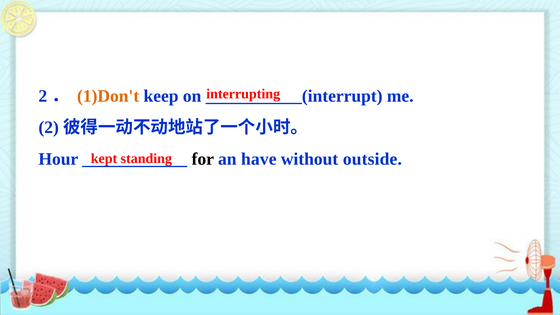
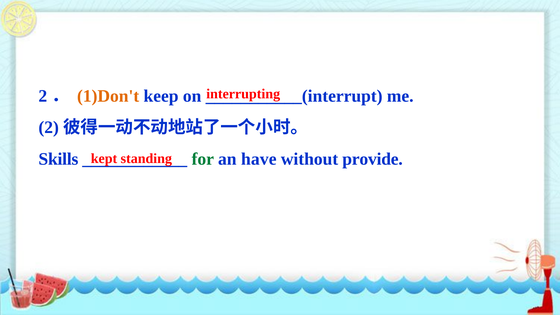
Hour: Hour -> Skills
for colour: black -> green
outside: outside -> provide
